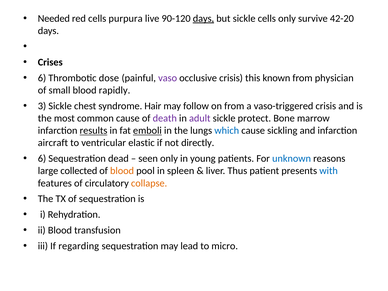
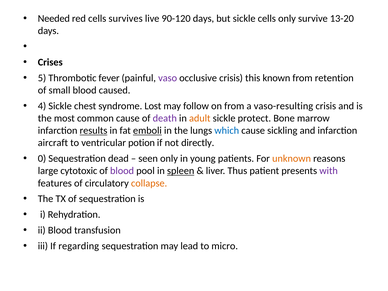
purpura: purpura -> survives
days at (203, 18) underline: present -> none
42-20: 42-20 -> 13-20
6 at (42, 78): 6 -> 5
dose: dose -> fever
physician: physician -> retention
rapidly: rapidly -> caused
3: 3 -> 4
Hair: Hair -> Lost
vaso-triggered: vaso-triggered -> vaso-resulting
adult colour: purple -> orange
elastic: elastic -> potion
6 at (42, 159): 6 -> 0
unknown colour: blue -> orange
collected: collected -> cytotoxic
blood at (122, 171) colour: orange -> purple
spleen underline: none -> present
with colour: blue -> purple
